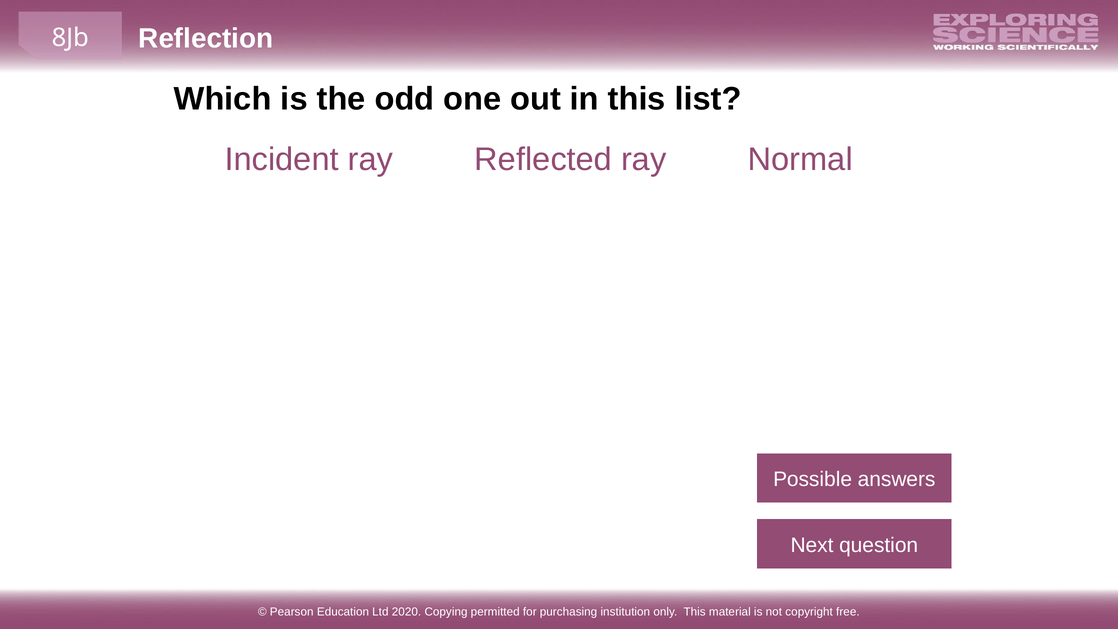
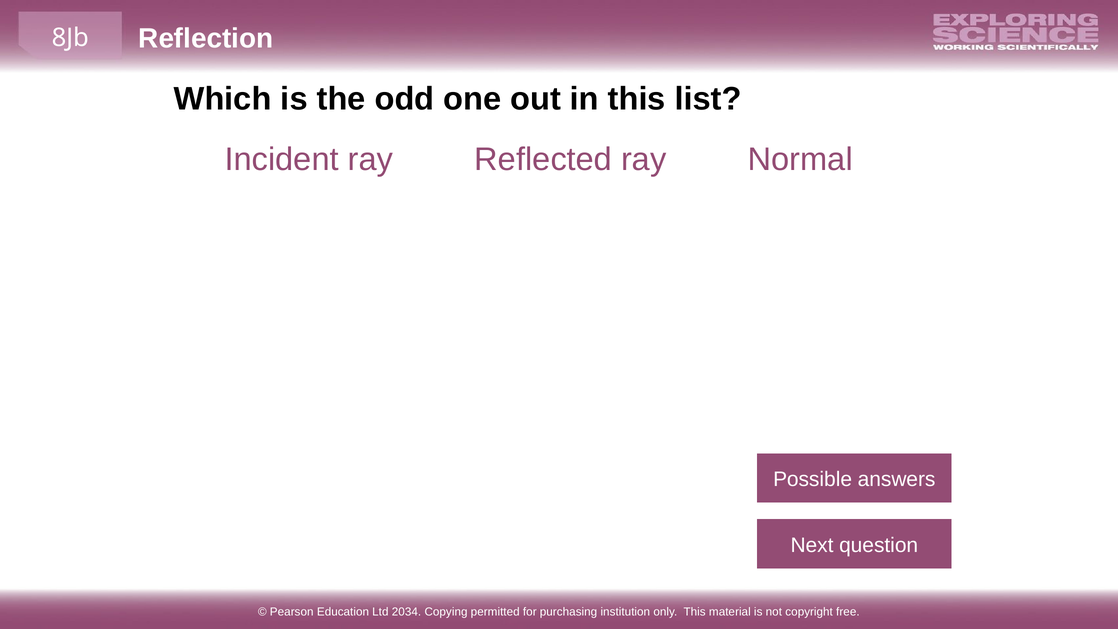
2020: 2020 -> 2034
